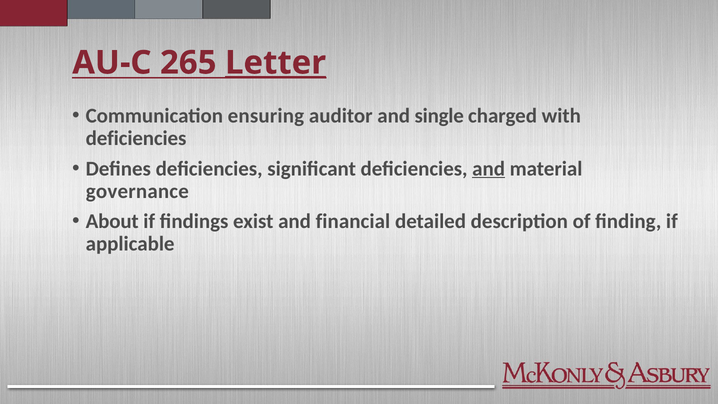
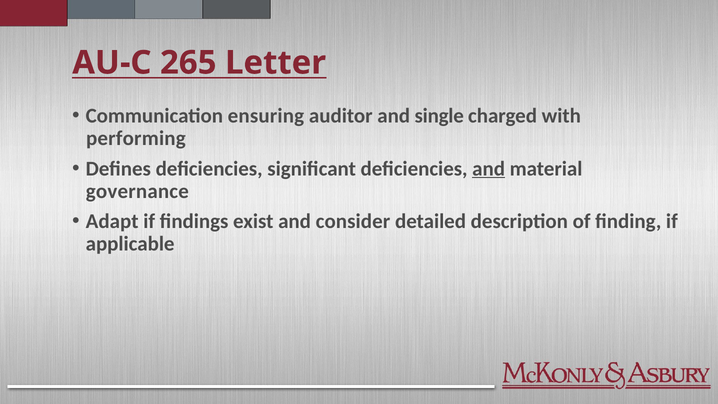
Letter underline: present -> none
deficiencies at (136, 138): deficiencies -> performing
About: About -> Adapt
financial: financial -> consider
